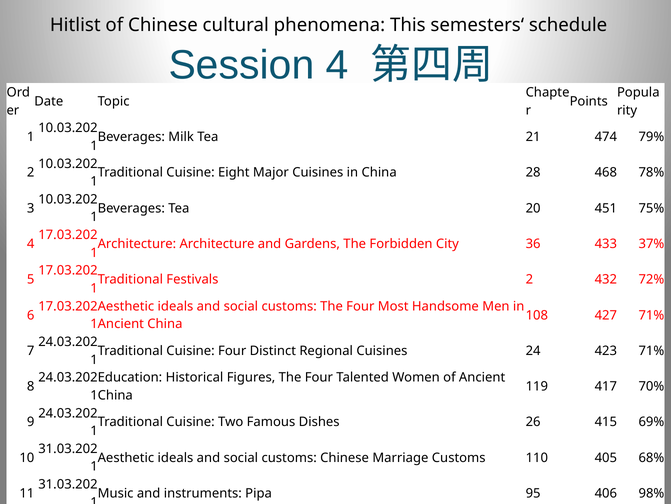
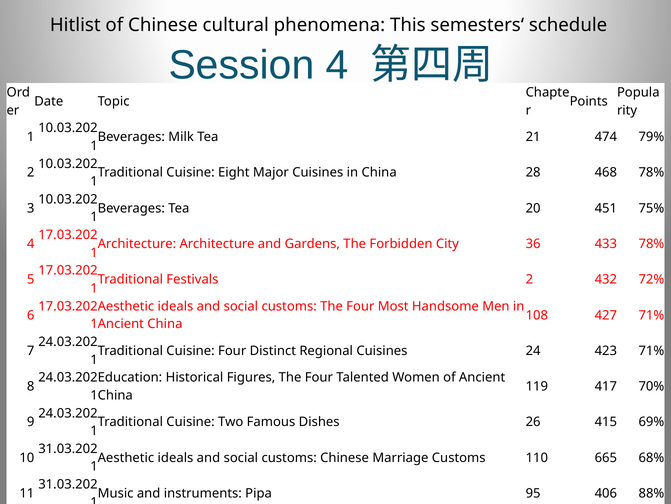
433 37%: 37% -> 78%
405: 405 -> 665
98%: 98% -> 88%
